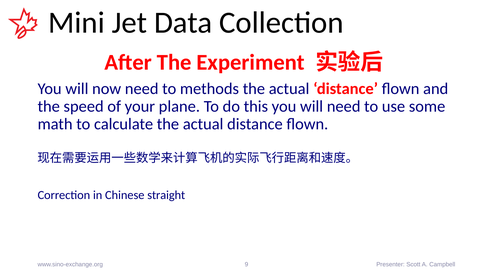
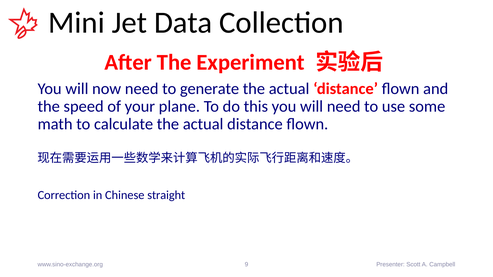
methods: methods -> generate
